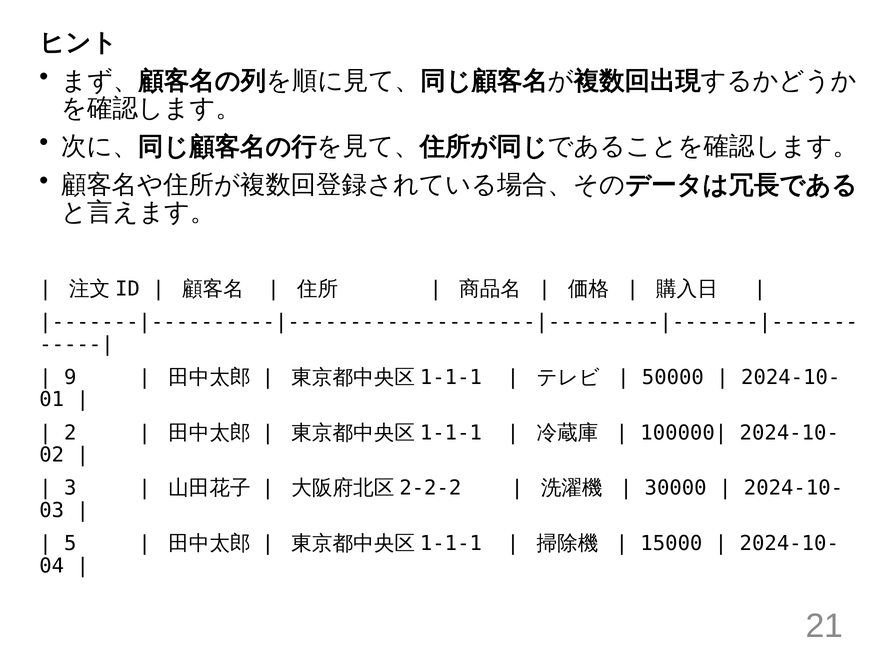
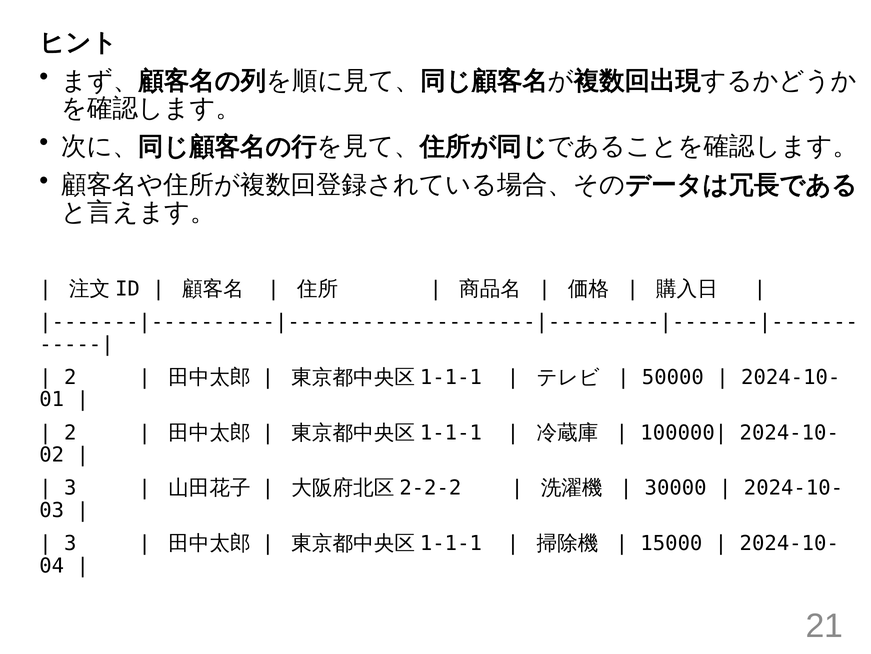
9 at (70, 377): 9 -> 2
5 at (70, 543): 5 -> 3
